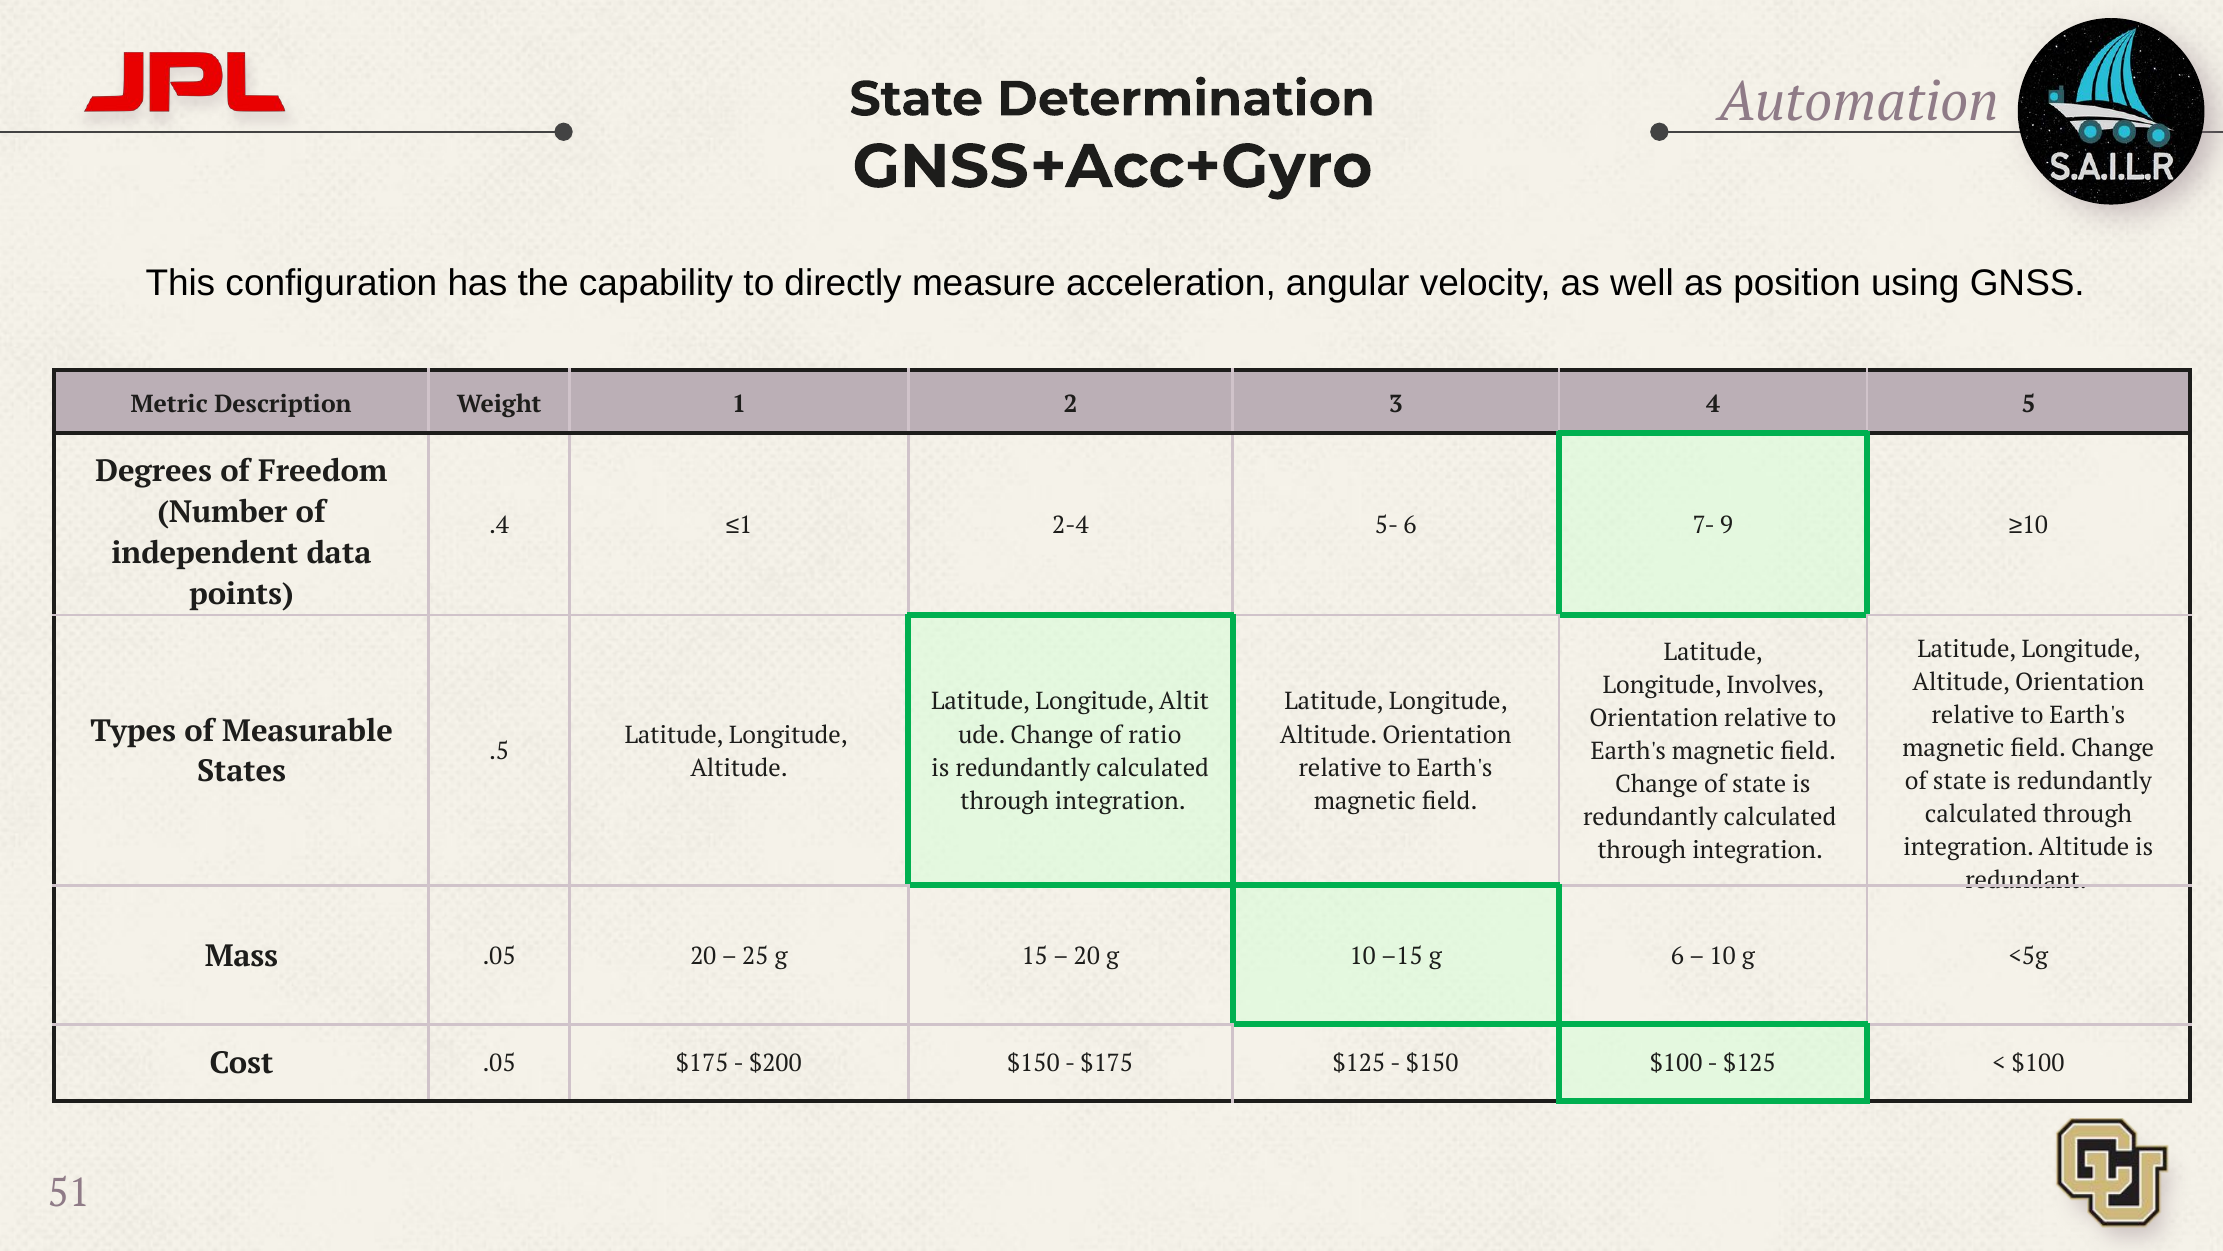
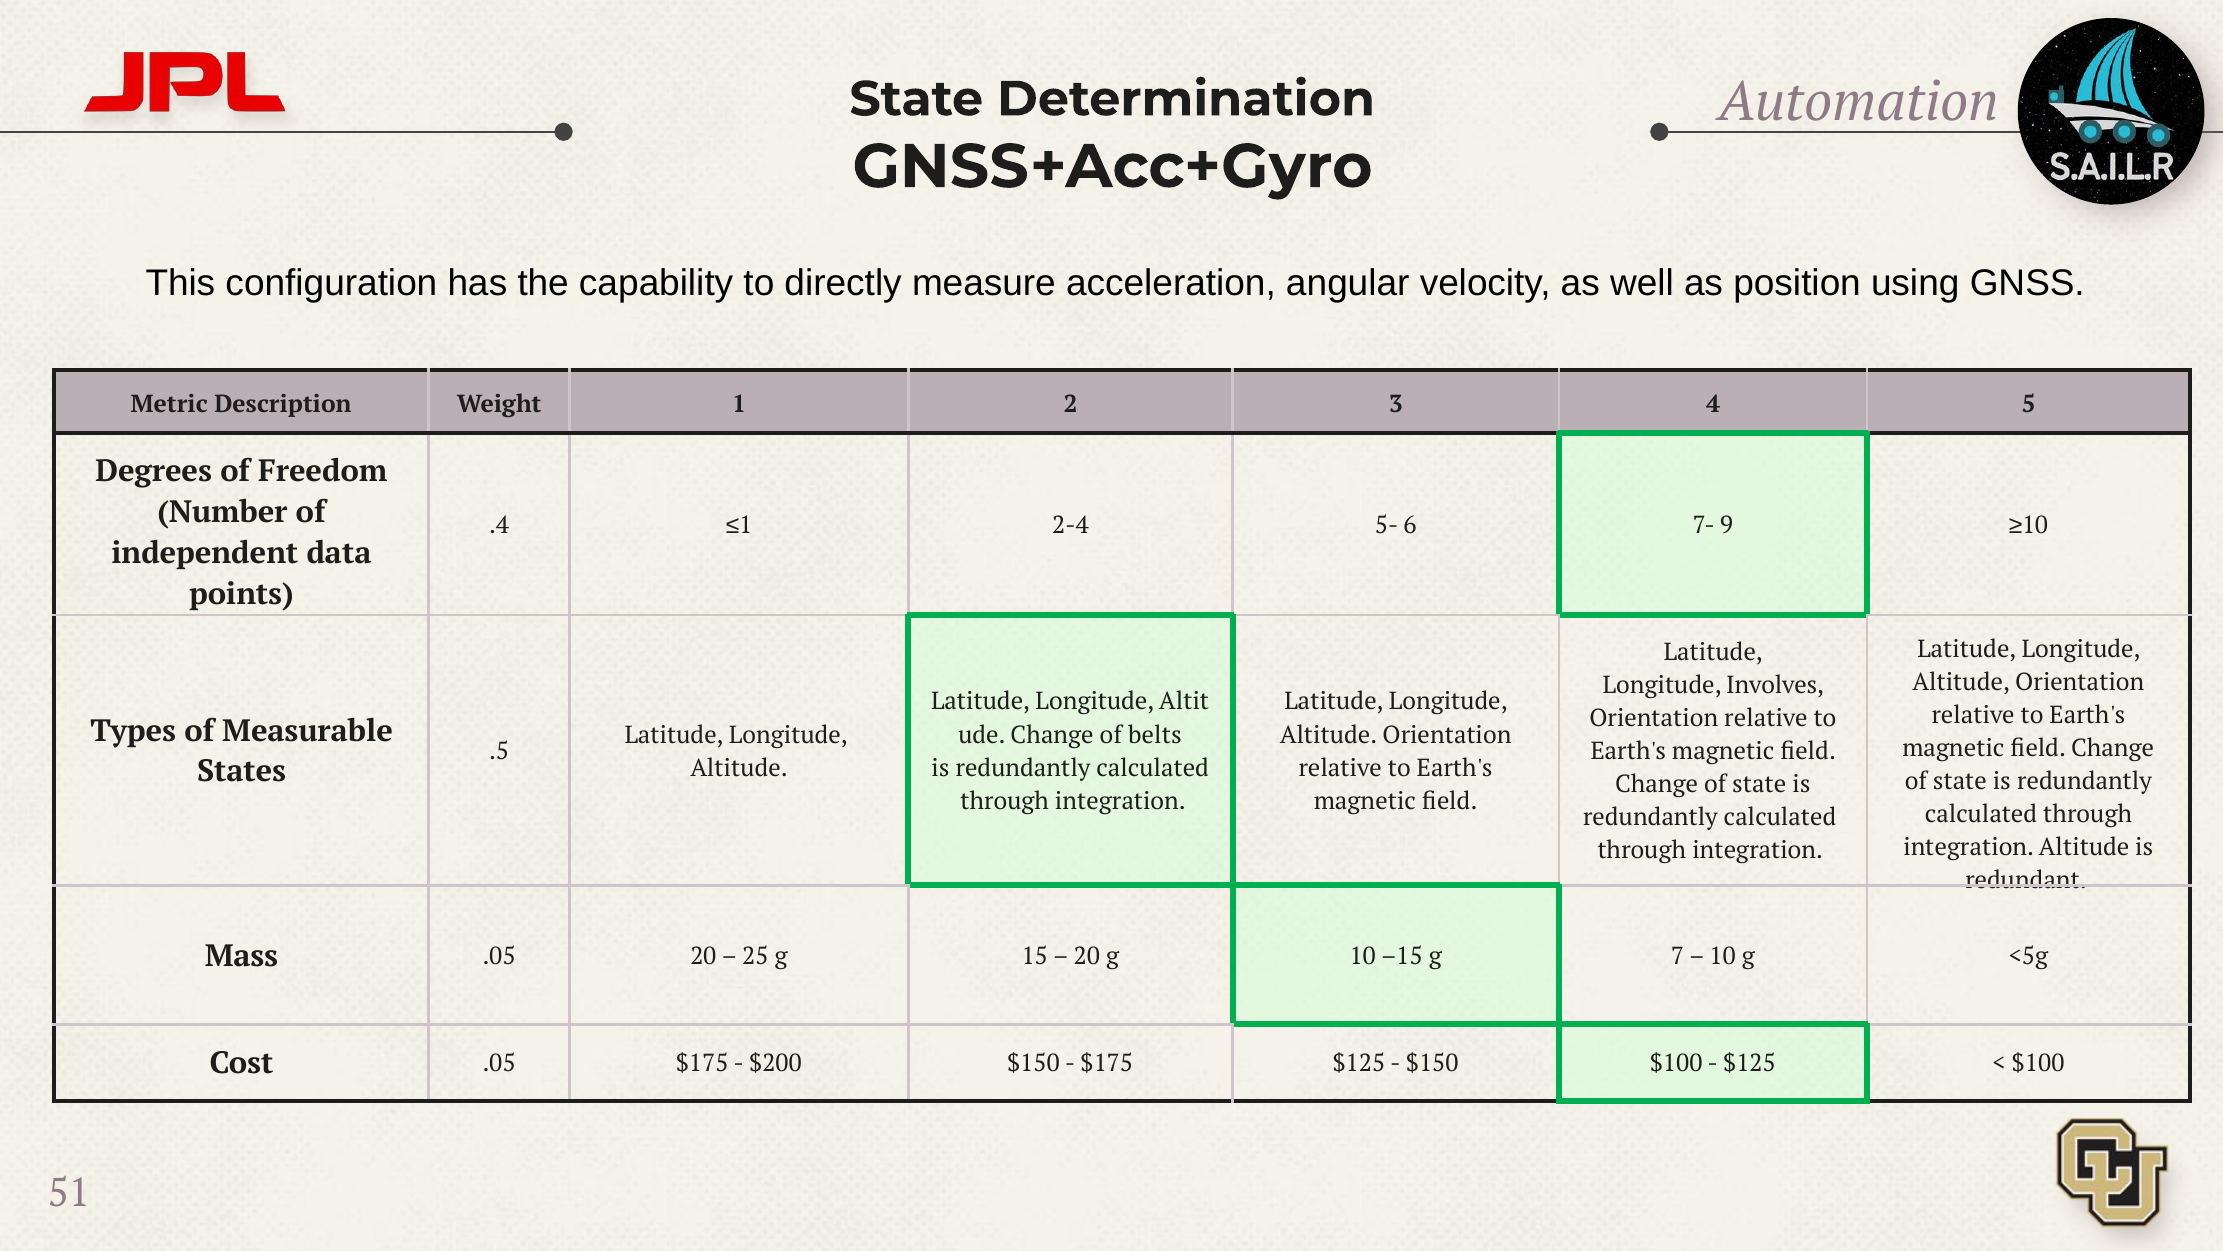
ratio: ratio -> belts
g 6: 6 -> 7
